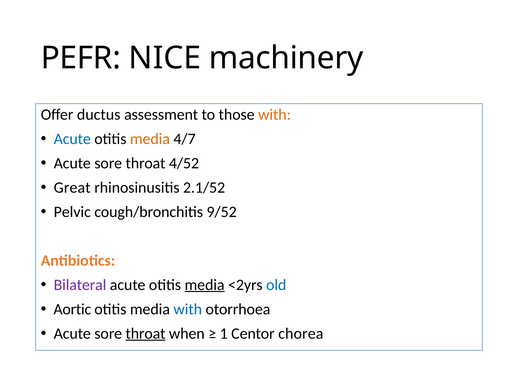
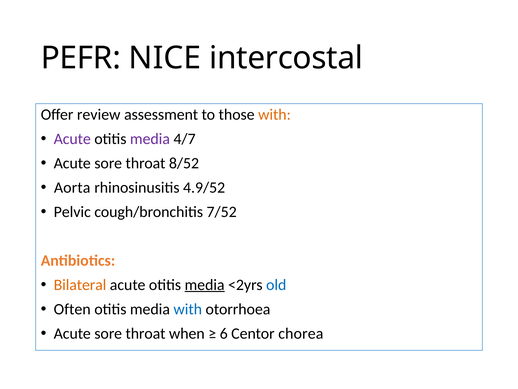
machinery: machinery -> intercostal
ductus: ductus -> review
Acute at (72, 139) colour: blue -> purple
media at (150, 139) colour: orange -> purple
4/52: 4/52 -> 8/52
Great: Great -> Aorta
2.1/52: 2.1/52 -> 4.9/52
9/52: 9/52 -> 7/52
Bilateral colour: purple -> orange
Aortic: Aortic -> Often
throat at (146, 333) underline: present -> none
1: 1 -> 6
